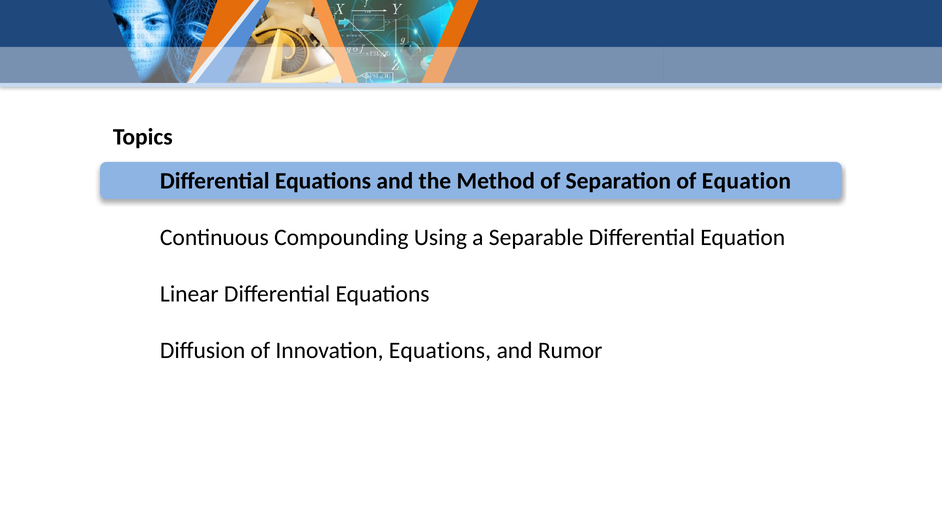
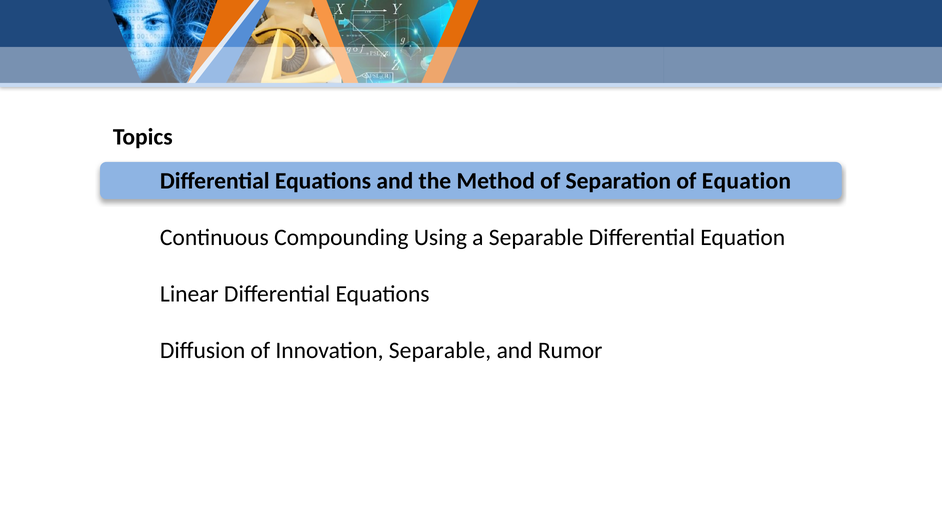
Innovation Equations: Equations -> Separable
